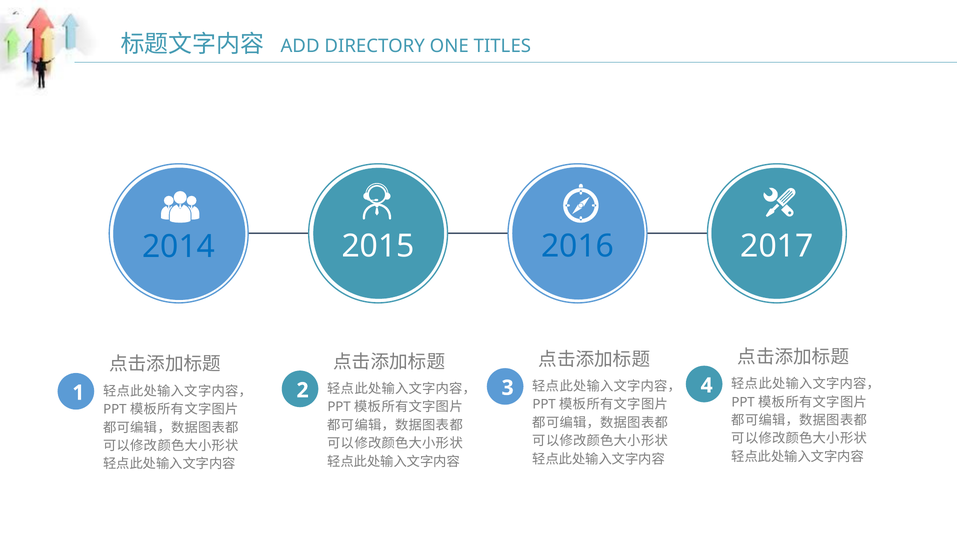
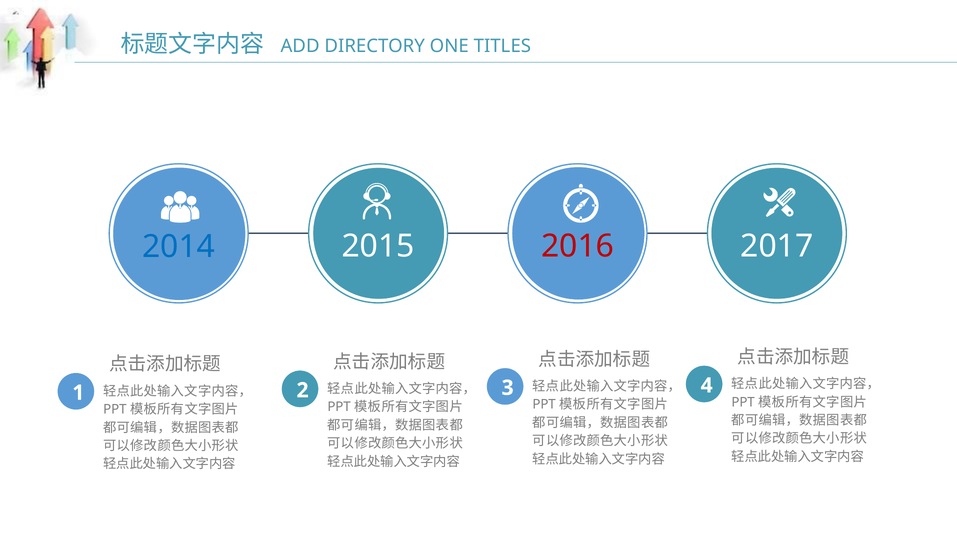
2016 colour: blue -> red
